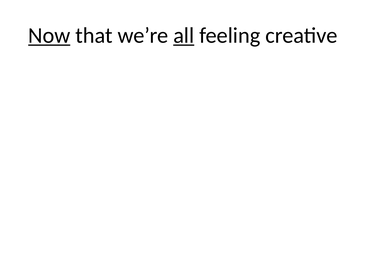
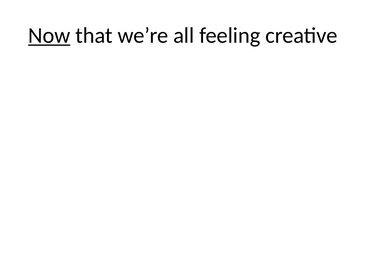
all underline: present -> none
